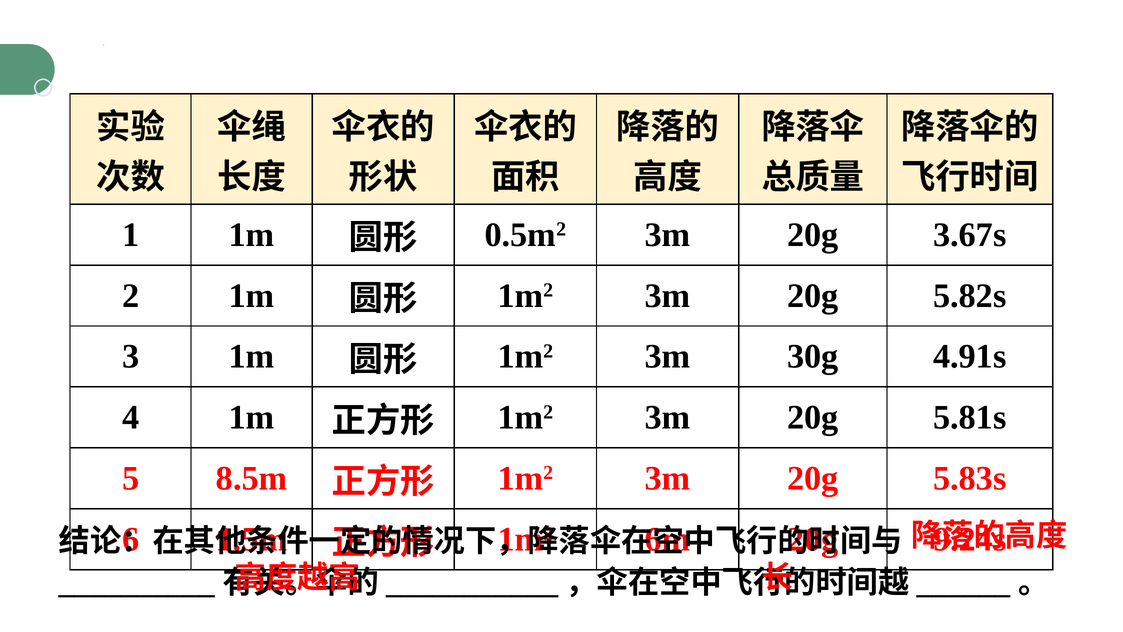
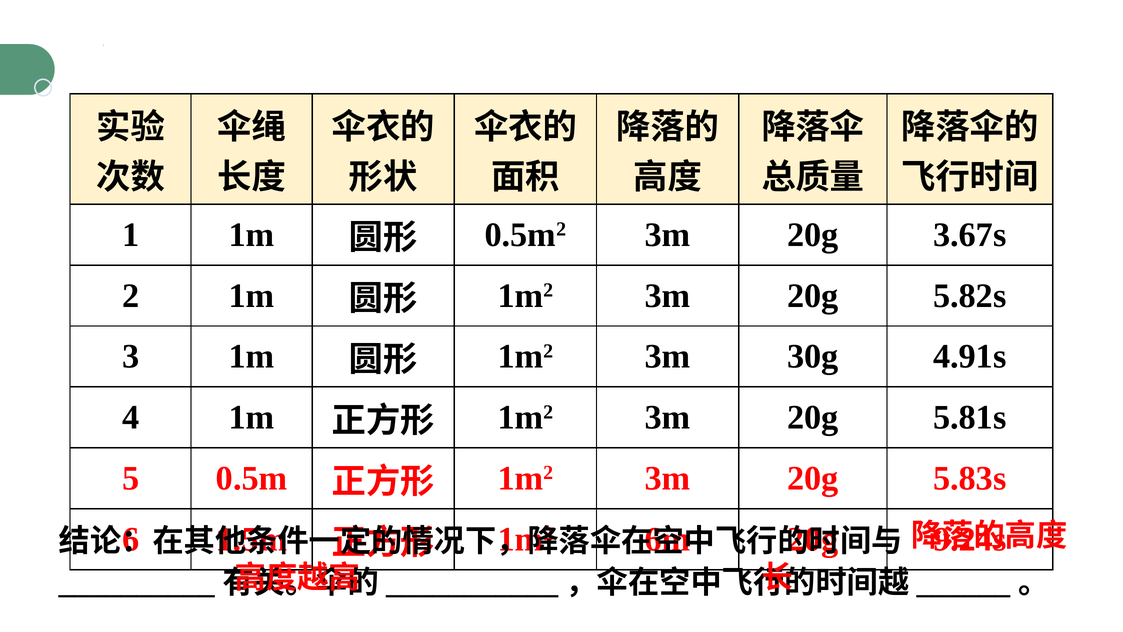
8.5m: 8.5m -> 0.5m
